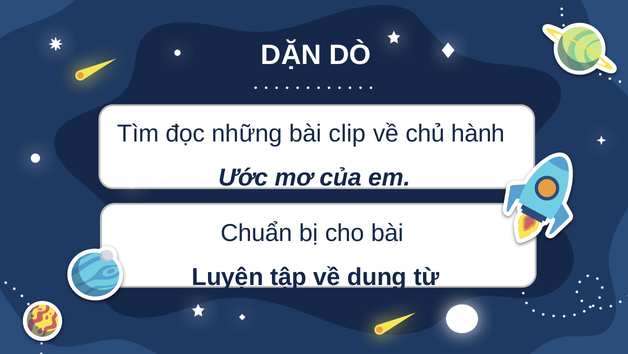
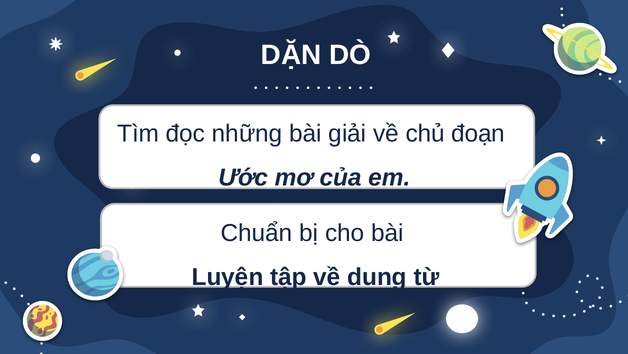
clip: clip -> giải
hành: hành -> đoạn
